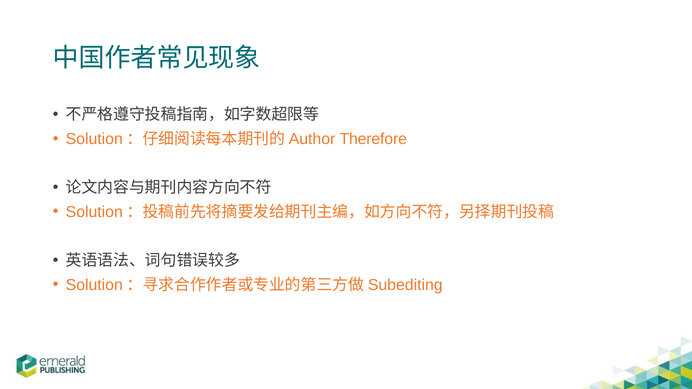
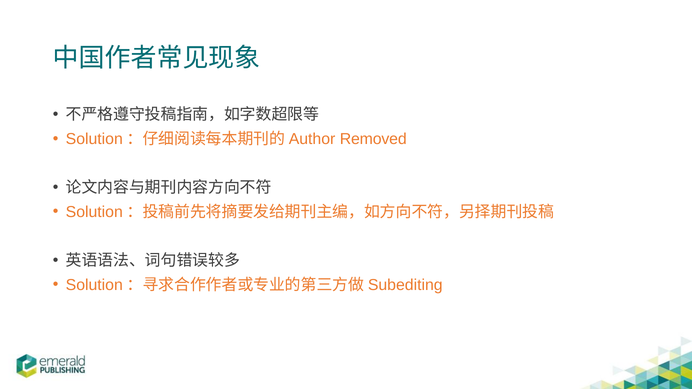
Therefore: Therefore -> Removed
